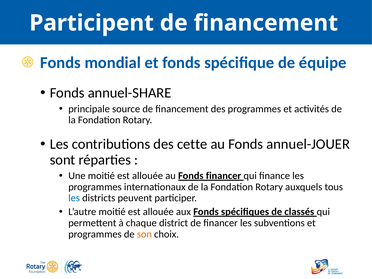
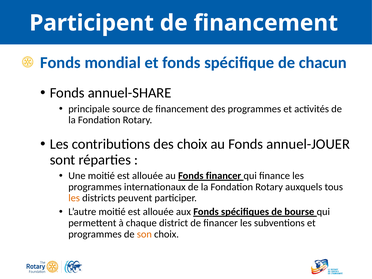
équipe: équipe -> chacun
des cette: cette -> choix
les at (74, 198) colour: blue -> orange
classés: classés -> bourse
